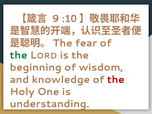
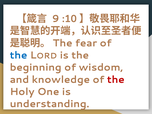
the at (19, 55) colour: green -> blue
